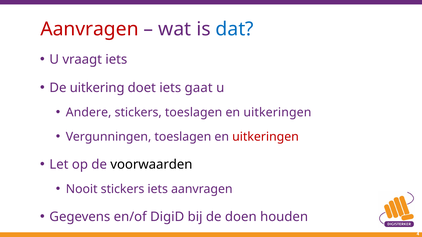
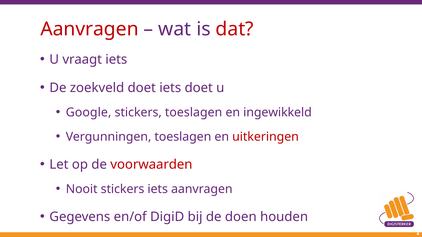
dat colour: blue -> red
uitkering: uitkering -> zoekveld
iets gaat: gaat -> doet
Andere: Andere -> Google
uitkeringen at (277, 113): uitkeringen -> ingewikkeld
voorwaarden colour: black -> red
